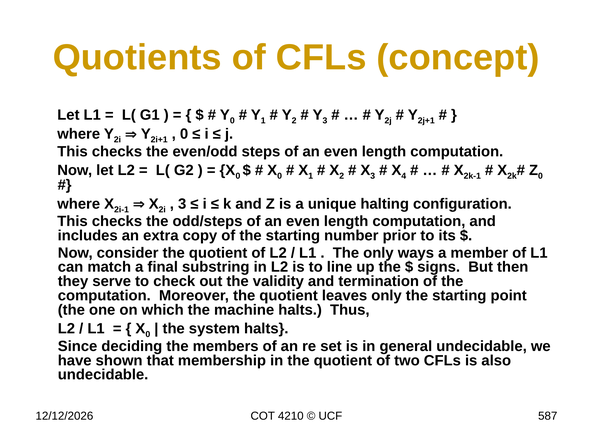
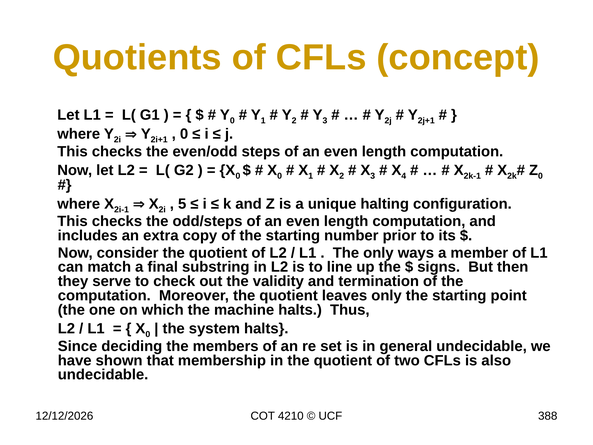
3 at (182, 204): 3 -> 5
587: 587 -> 388
